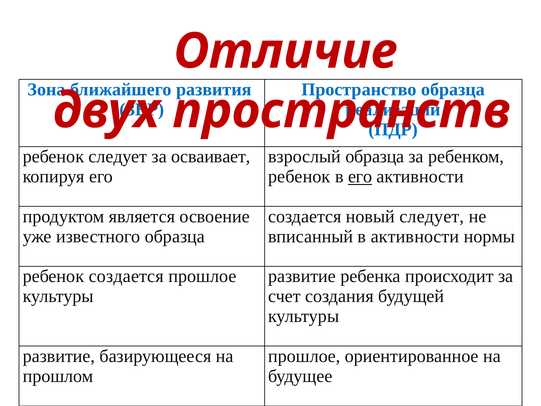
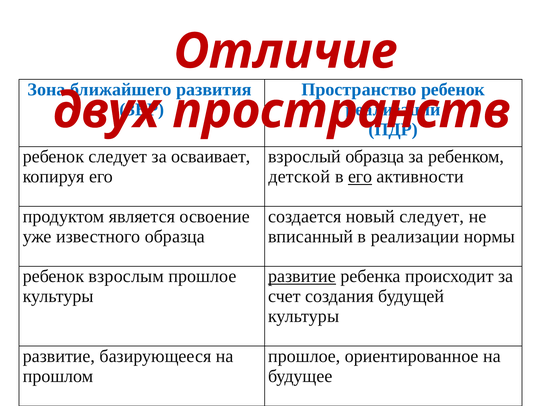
образца at (453, 89): образца -> ребенок
ребенок at (299, 177): ребенок -> детской
в активности: активности -> реализации
ребенок создается: создается -> взрослым
развитие at (302, 276) underline: none -> present
